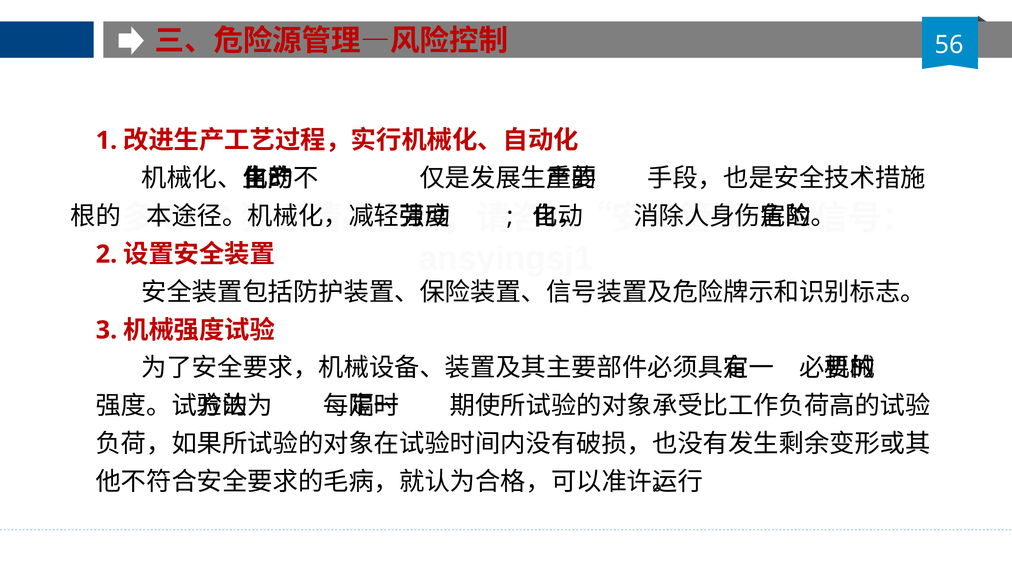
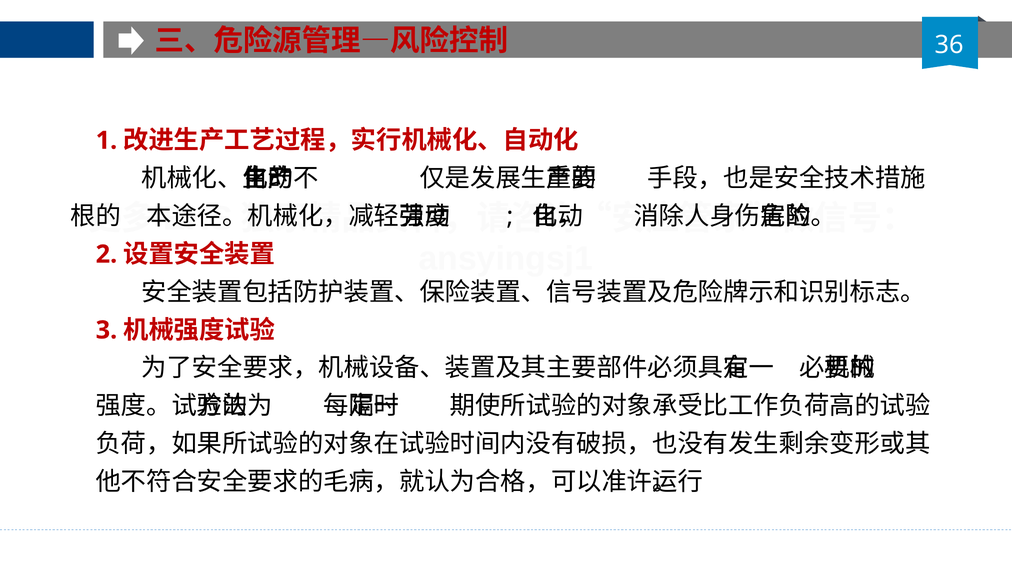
56: 56 -> 36
